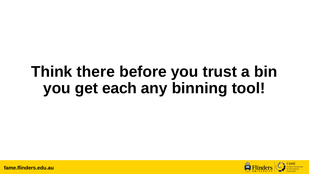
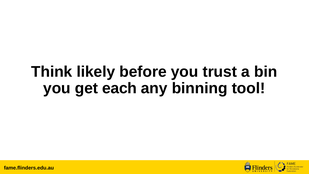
there: there -> likely
